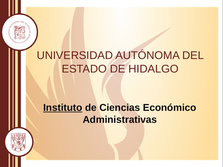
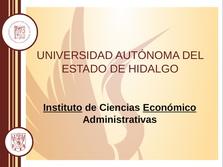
Económico underline: none -> present
